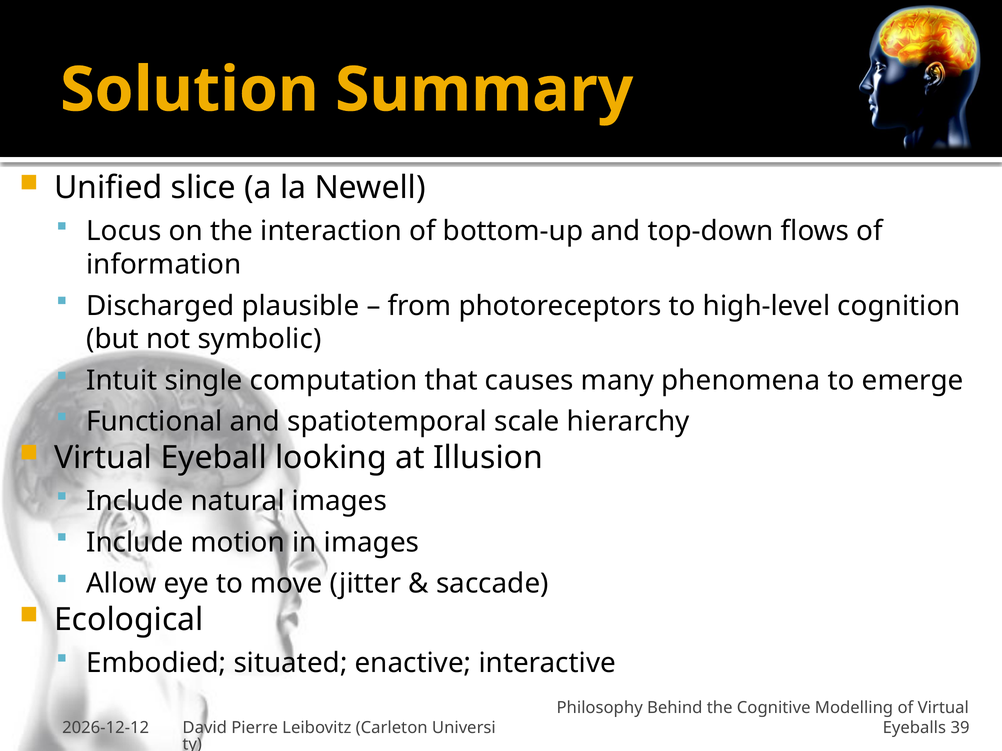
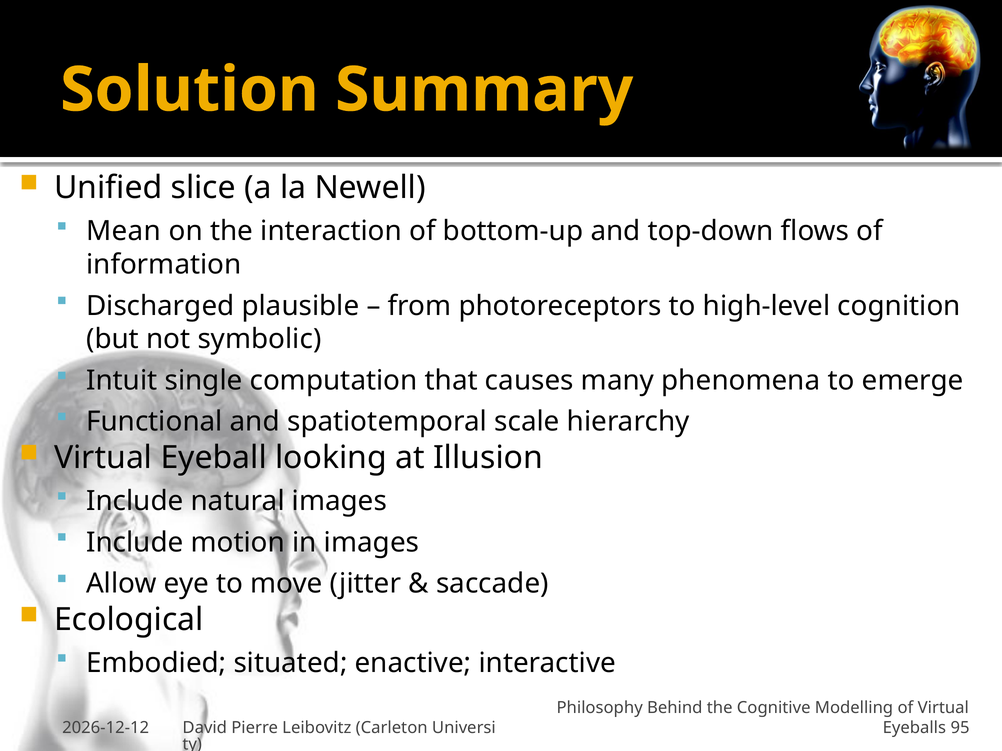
Locus: Locus -> Mean
39: 39 -> 95
